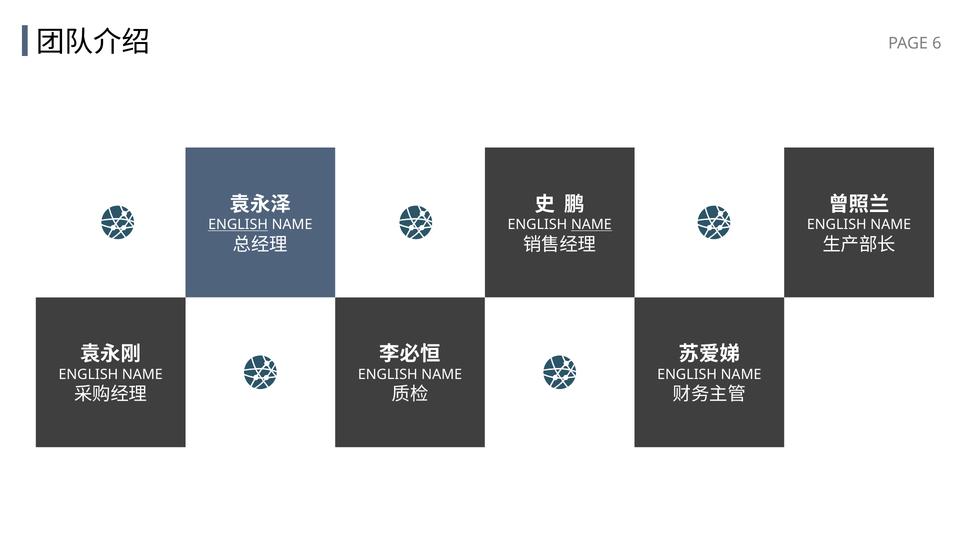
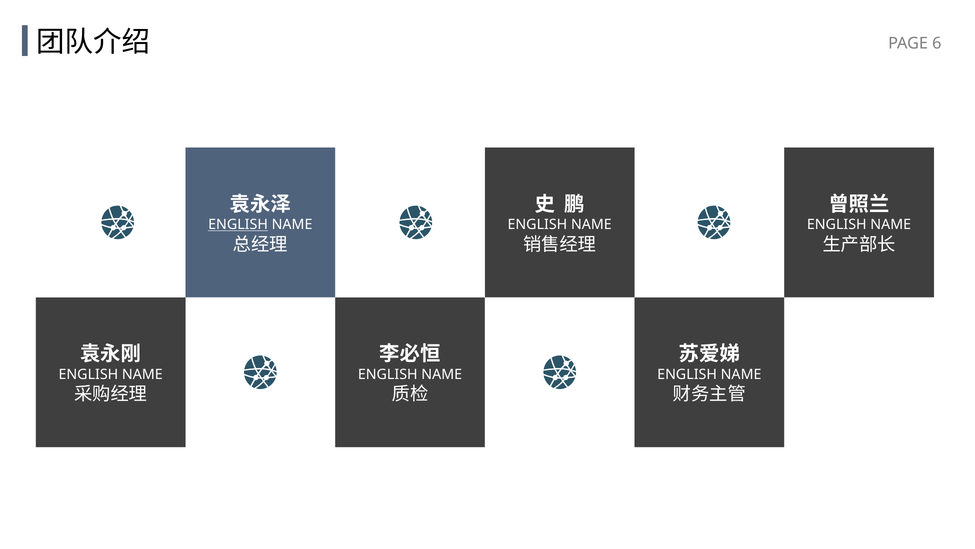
NAME at (591, 224) underline: present -> none
